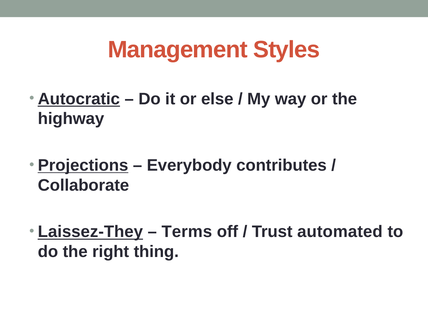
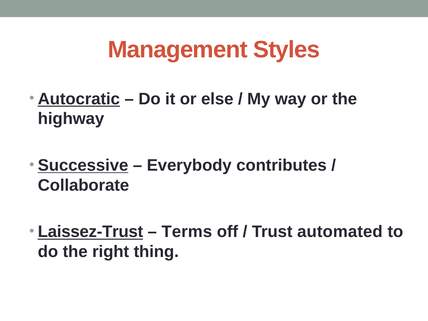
Projections: Projections -> Successive
Laissez-They: Laissez-They -> Laissez-Trust
